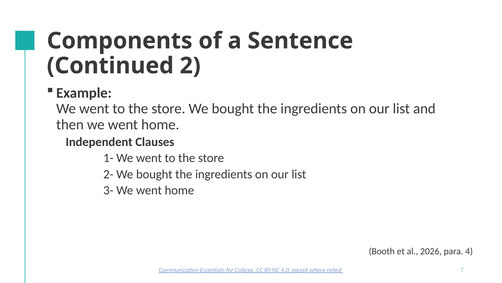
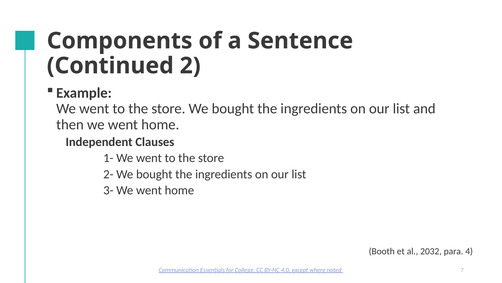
2026: 2026 -> 2032
